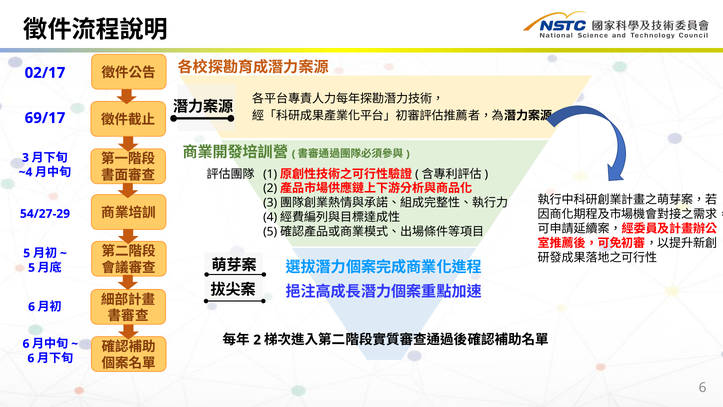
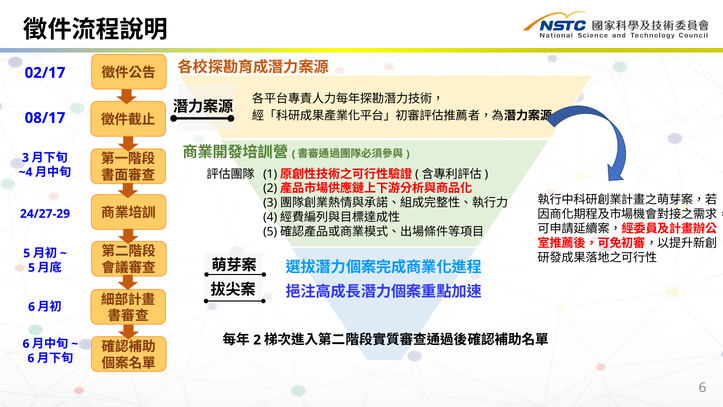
69/17: 69/17 -> 08/17
54/27-29: 54/27-29 -> 24/27-29
